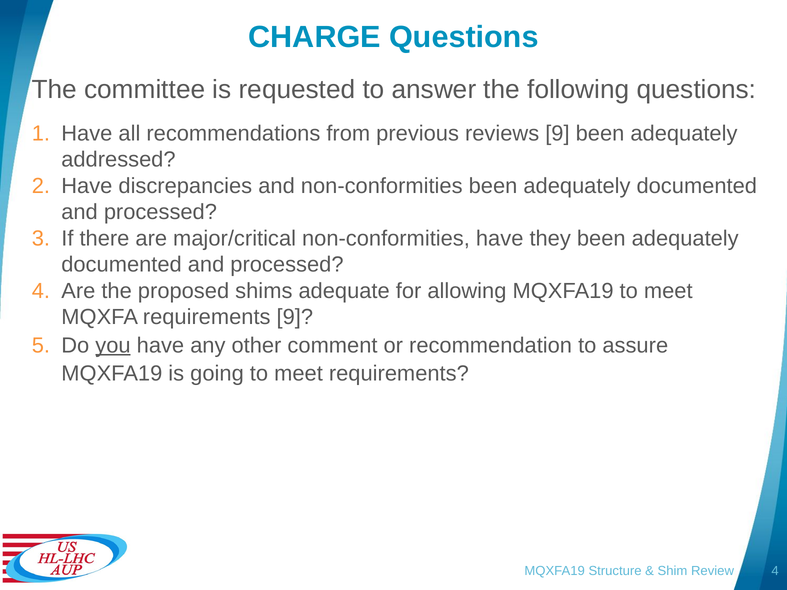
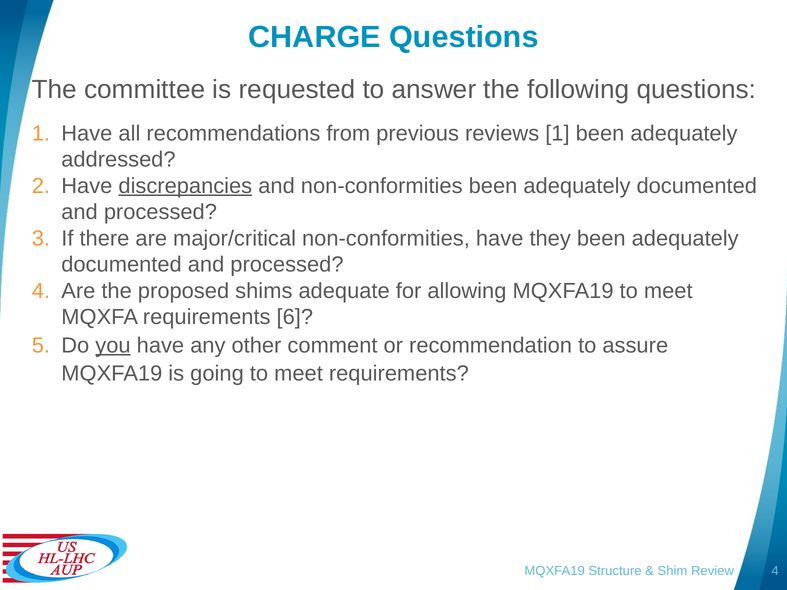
reviews 9: 9 -> 1
discrepancies underline: none -> present
requirements 9: 9 -> 6
